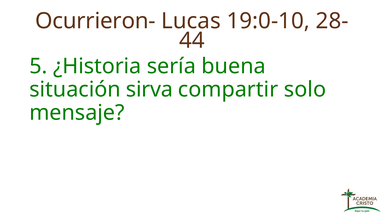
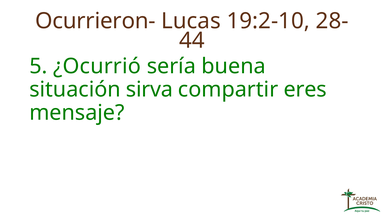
19:0-10: 19:0-10 -> 19:2-10
¿Historia: ¿Historia -> ¿Ocurrió
solo: solo -> eres
